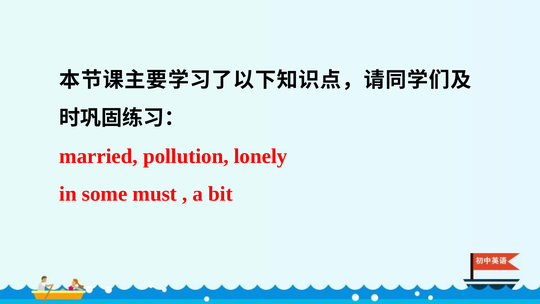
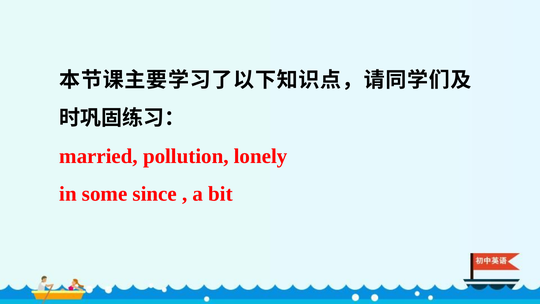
must: must -> since
